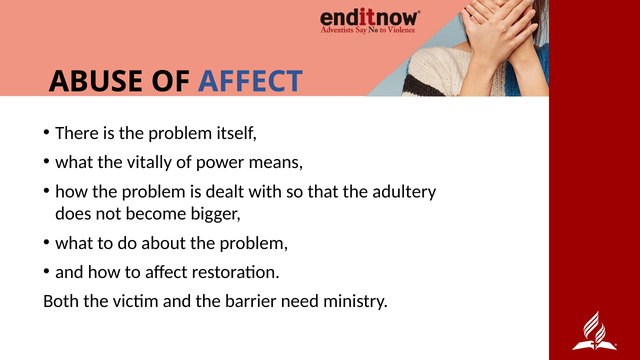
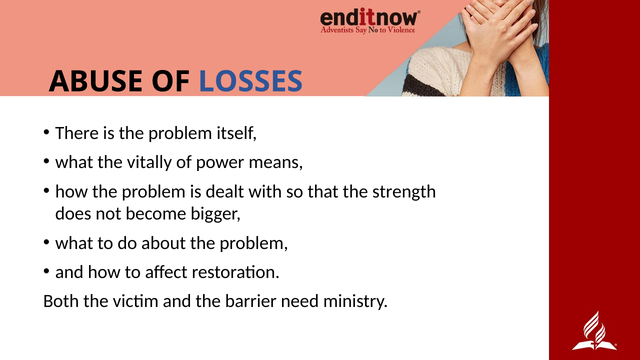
OF AFFECT: AFFECT -> LOSSES
adultery: adultery -> strength
